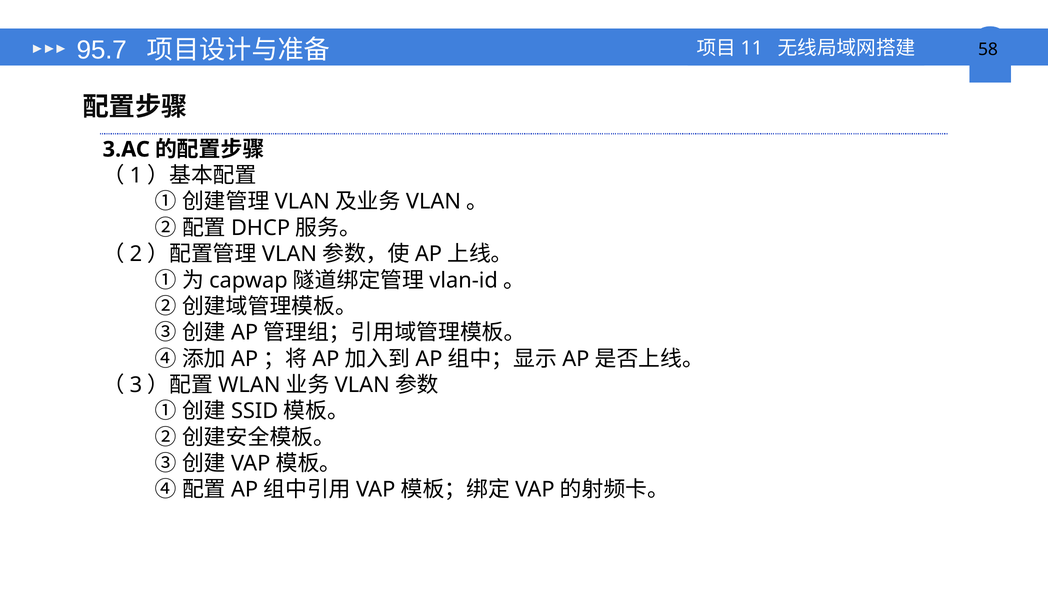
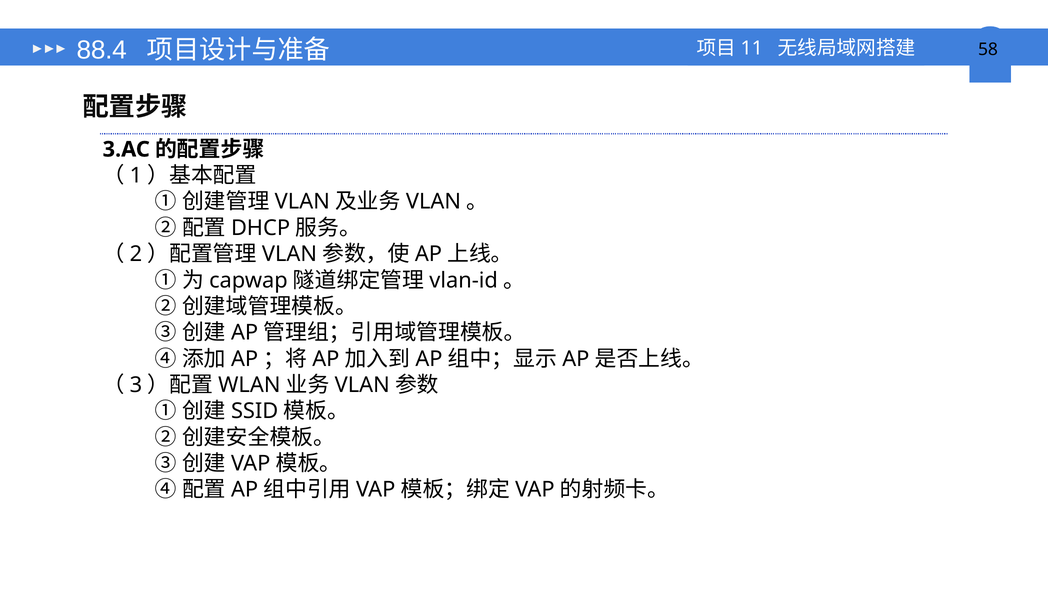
95.7: 95.7 -> 88.4
